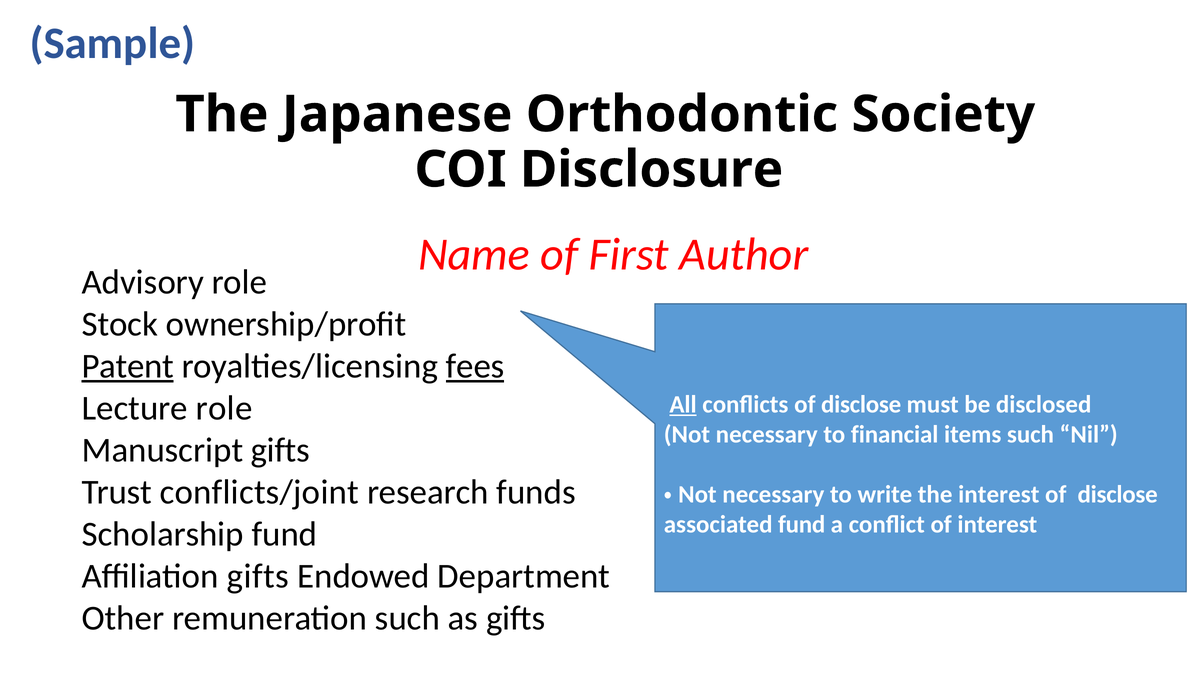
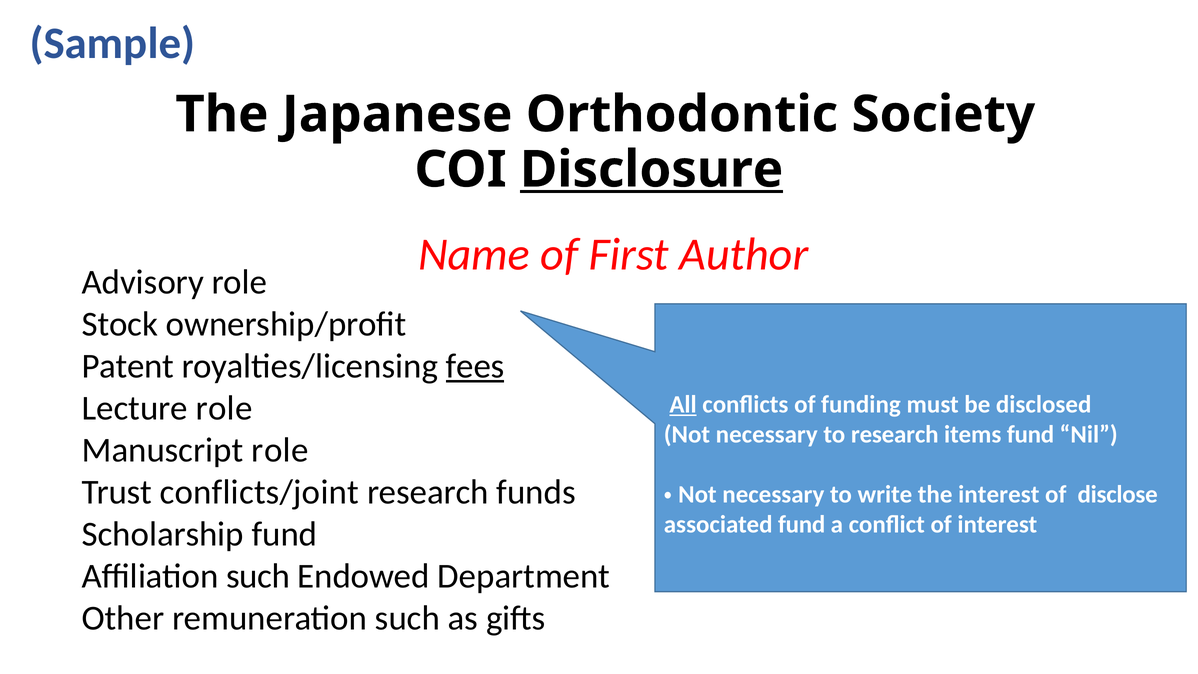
Disclosure underline: none -> present
Patent underline: present -> none
conflicts of disclose: disclose -> funding
to financial: financial -> research
items such: such -> fund
Manuscript gifts: gifts -> role
Affiliation gifts: gifts -> such
